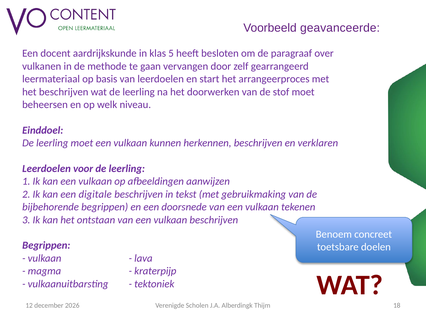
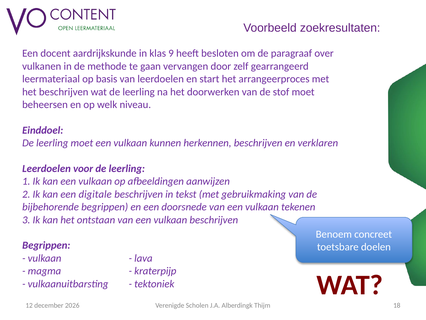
geavanceerde: geavanceerde -> zoekresultaten
5: 5 -> 9
